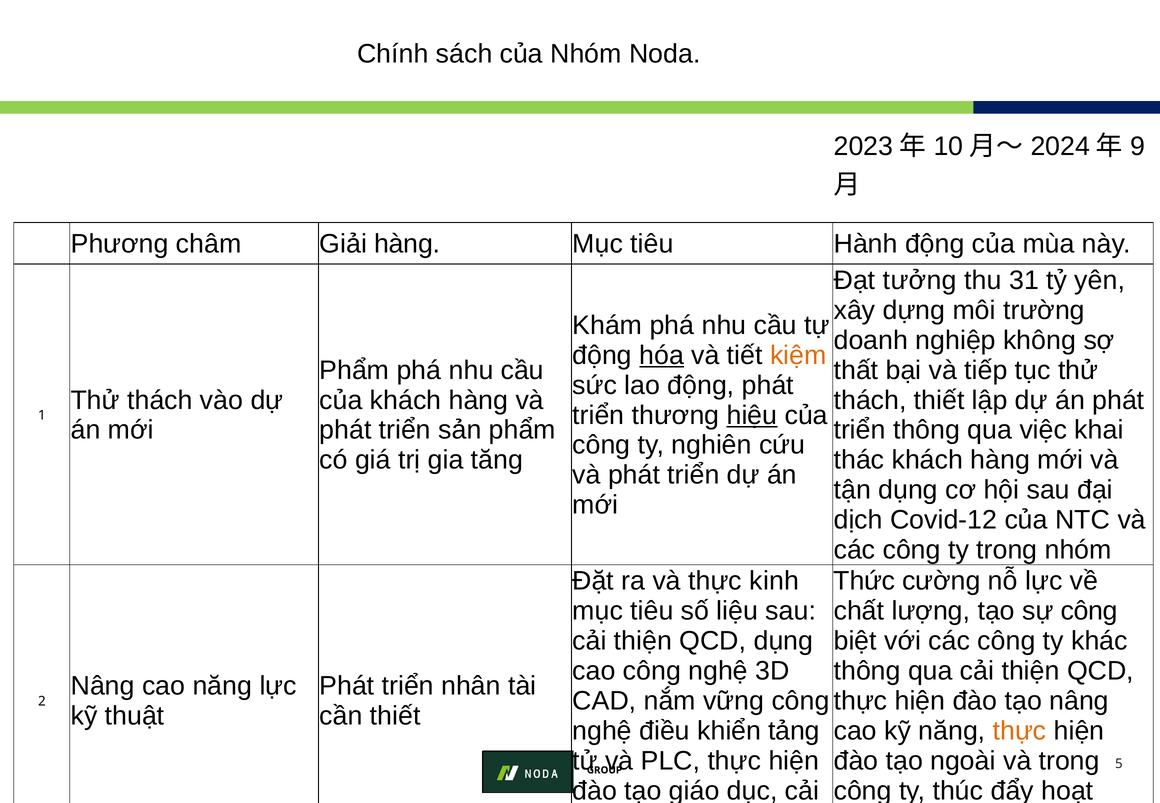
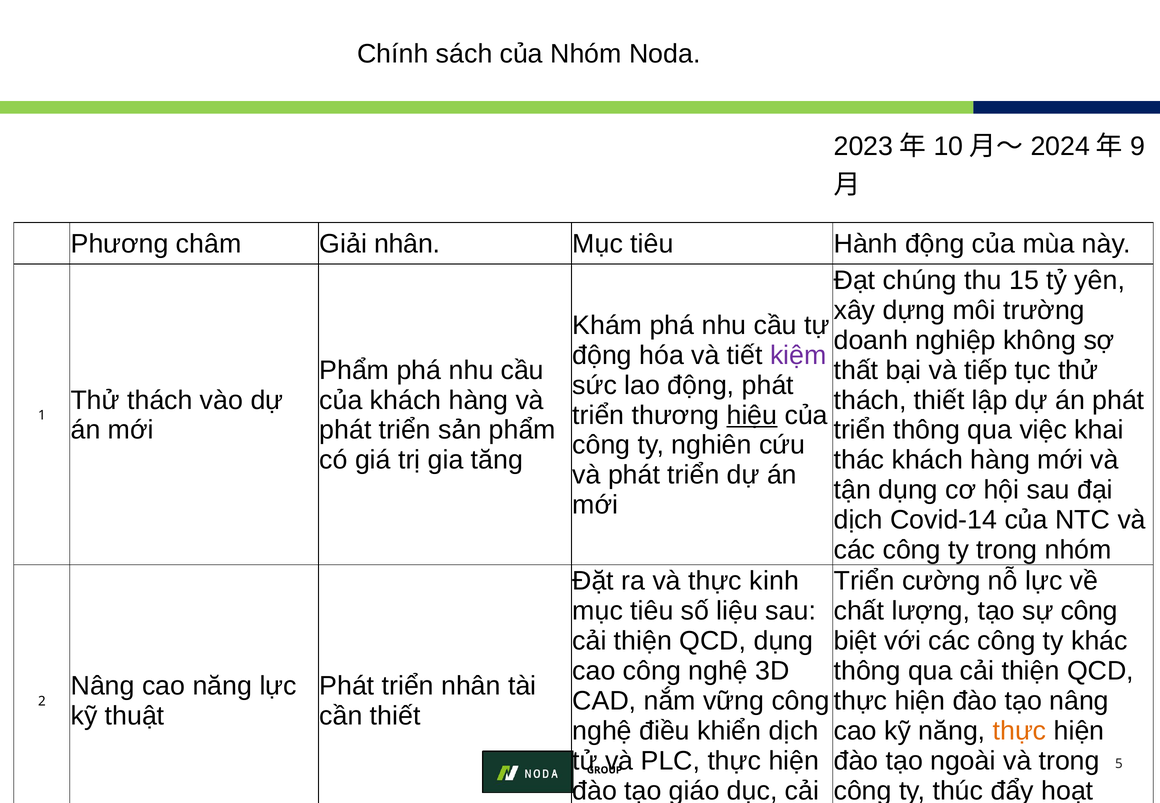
Giải hàng: hàng -> nhân
tưởng: tưởng -> chúng
31: 31 -> 15
hóa underline: present -> none
kiệm colour: orange -> purple
Covid-12: Covid-12 -> Covid-14
Thức at (864, 581): Thức -> Triển
khiển tảng: tảng -> dịch
